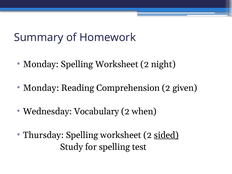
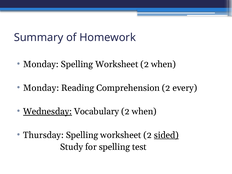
Worksheet 2 night: night -> when
given: given -> every
Wednesday underline: none -> present
